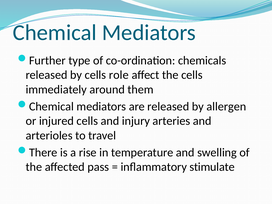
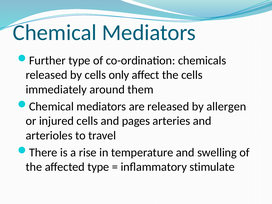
role: role -> only
injury: injury -> pages
affected pass: pass -> type
